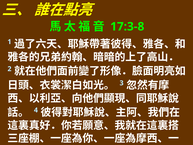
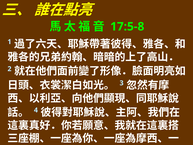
17:3-8: 17:3-8 -> 17:5-8
